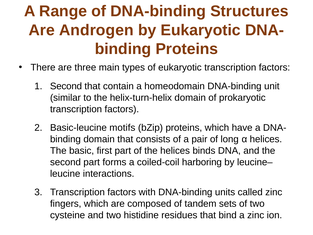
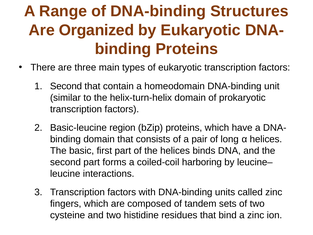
Androgen: Androgen -> Organized
motifs: motifs -> region
